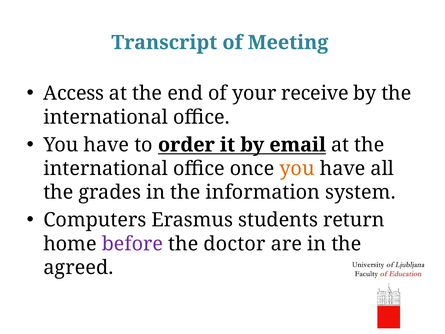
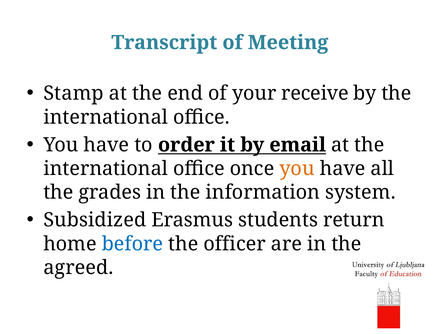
Access: Access -> Stamp
Computers: Computers -> Subsidized
before colour: purple -> blue
doctor: doctor -> officer
